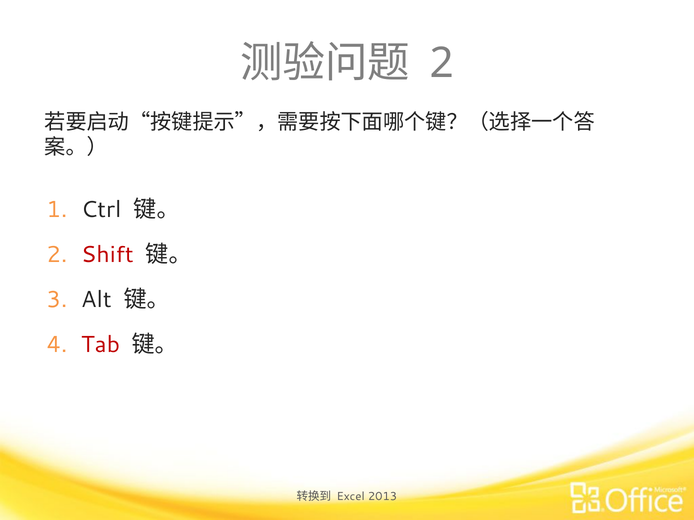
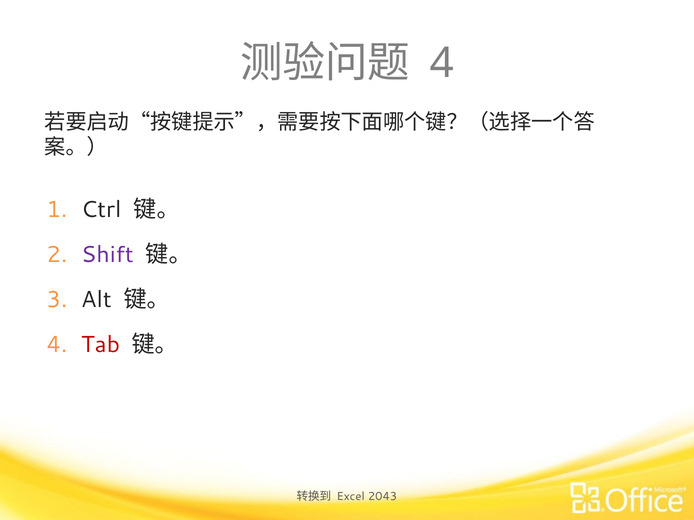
2 at (442, 63): 2 -> 4
Shift colour: red -> purple
2013: 2013 -> 2043
